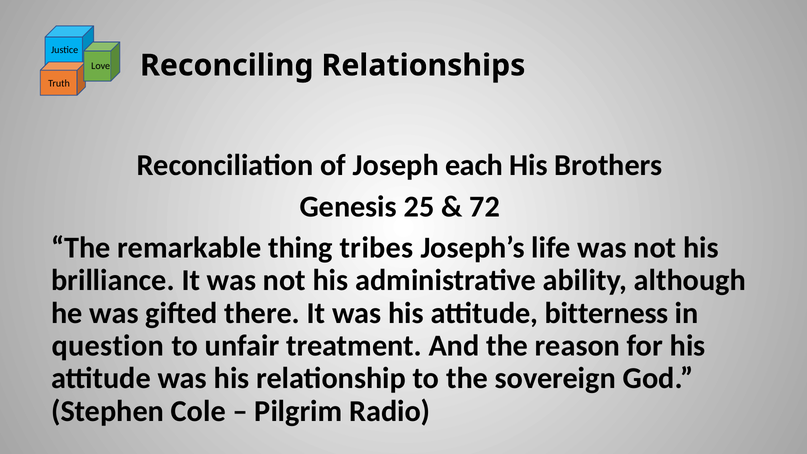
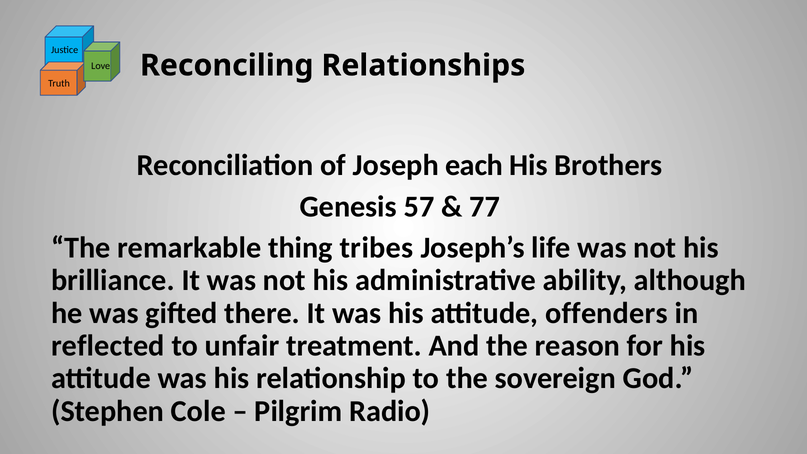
25: 25 -> 57
72: 72 -> 77
bitterness: bitterness -> offenders
question: question -> reflected
